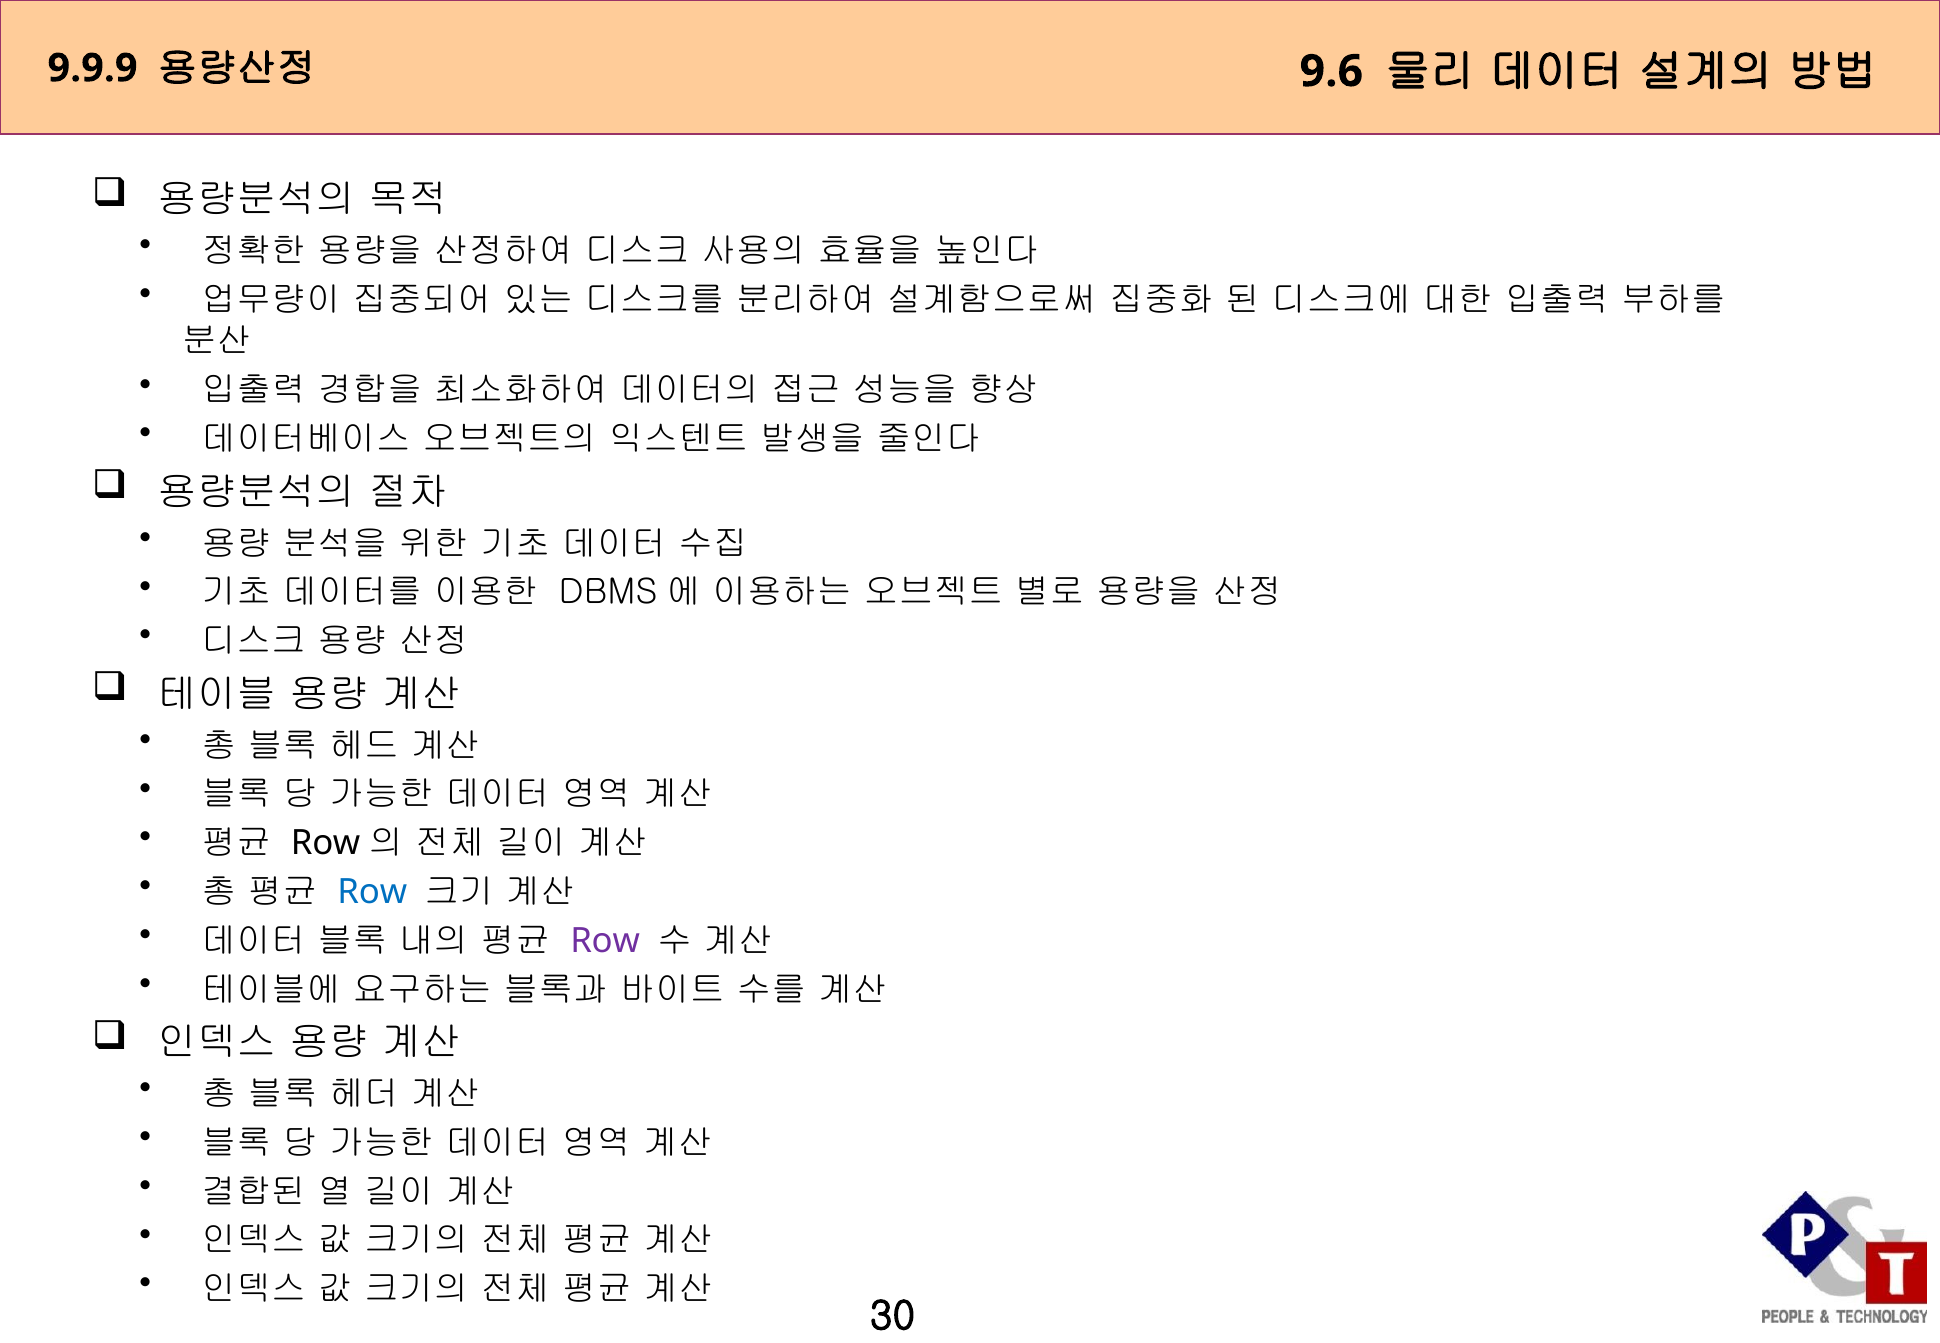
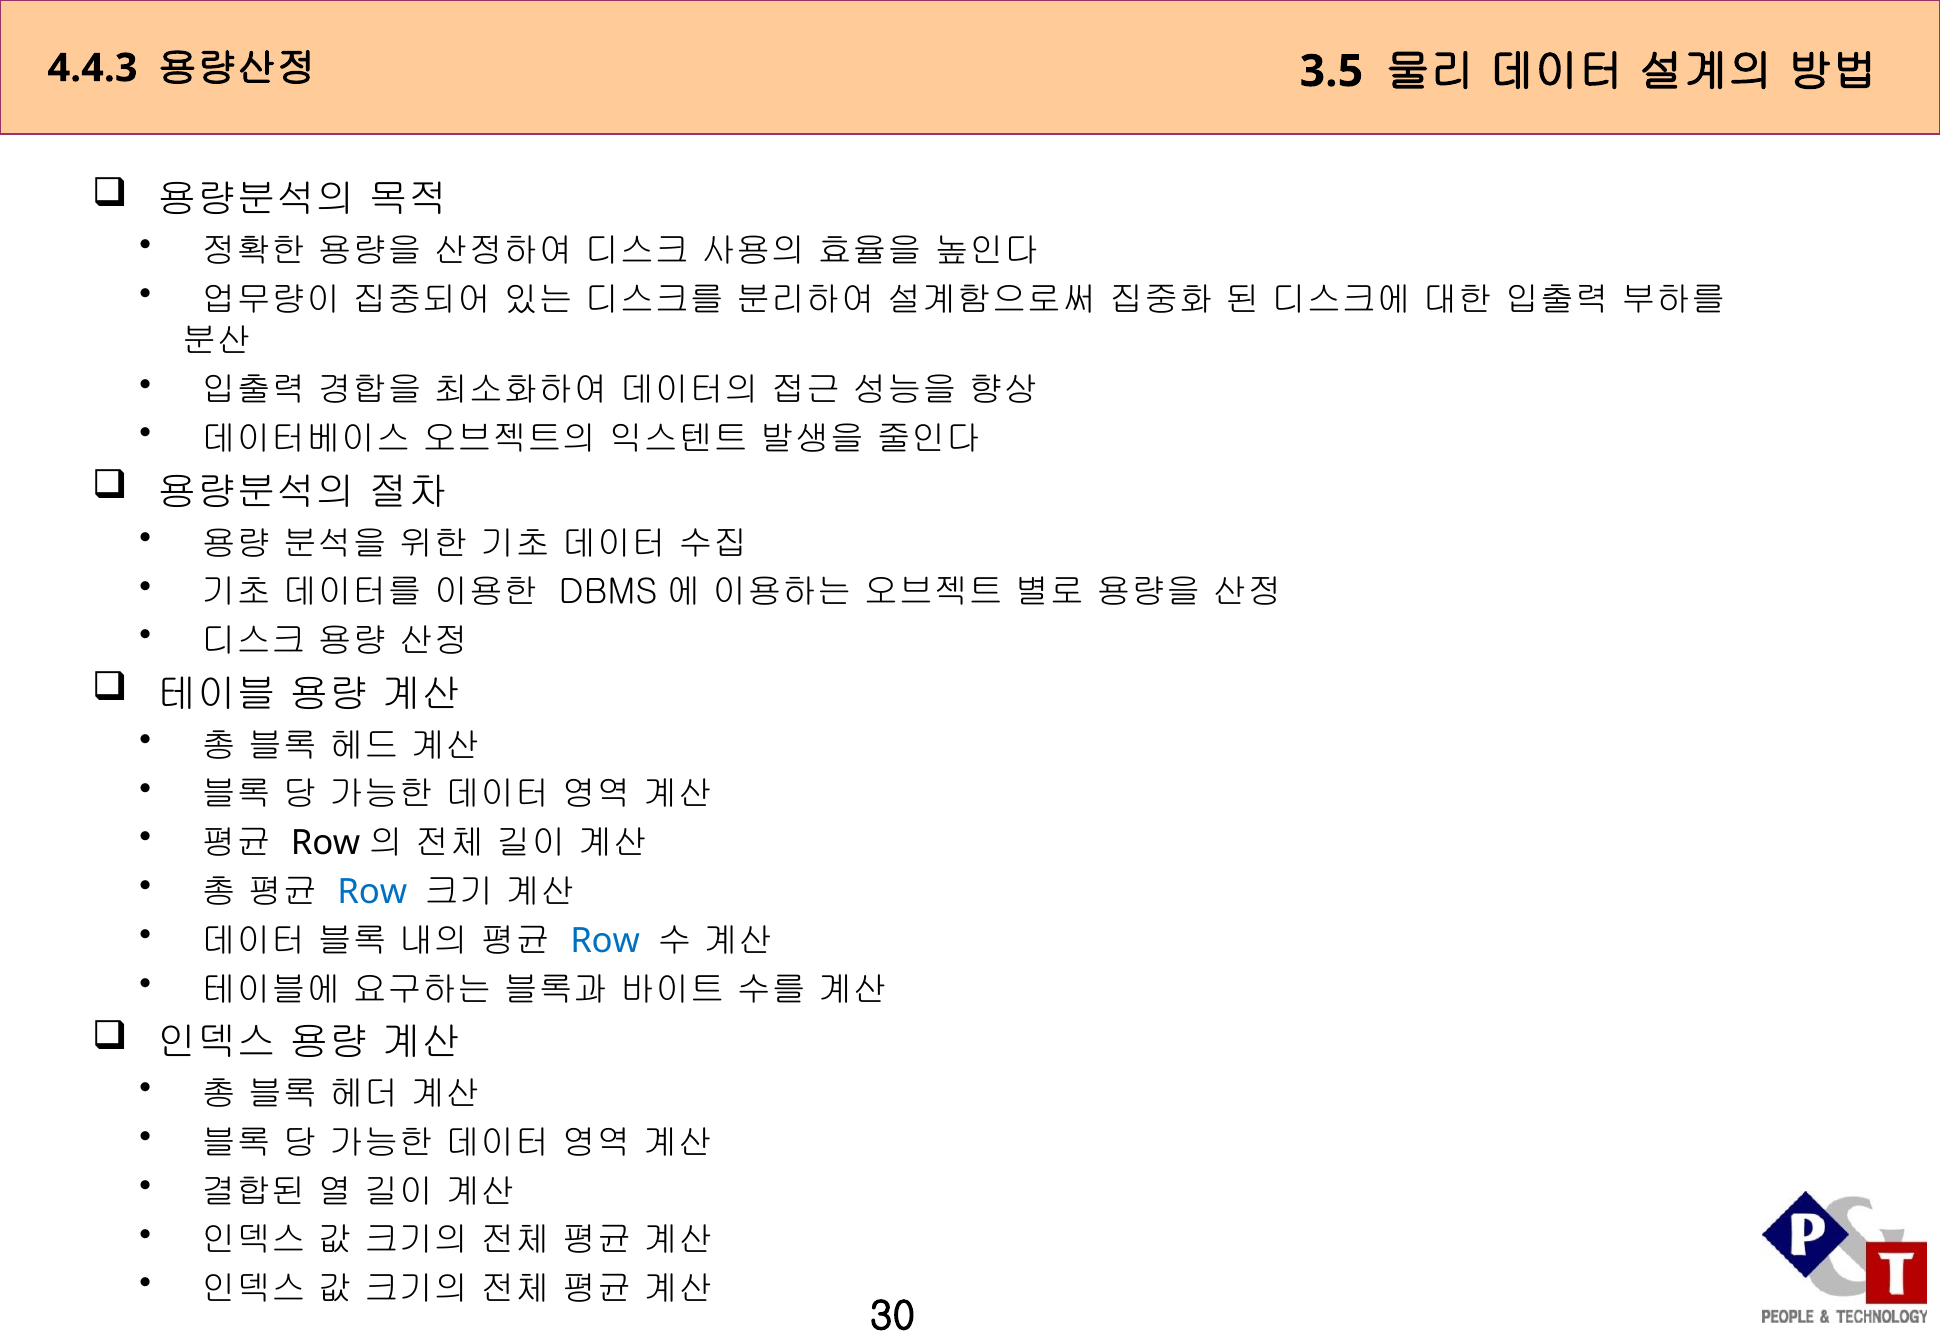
9.9.9: 9.9.9 -> 4.4.3
9.6: 9.6 -> 3.5
Row at (605, 941) colour: purple -> blue
